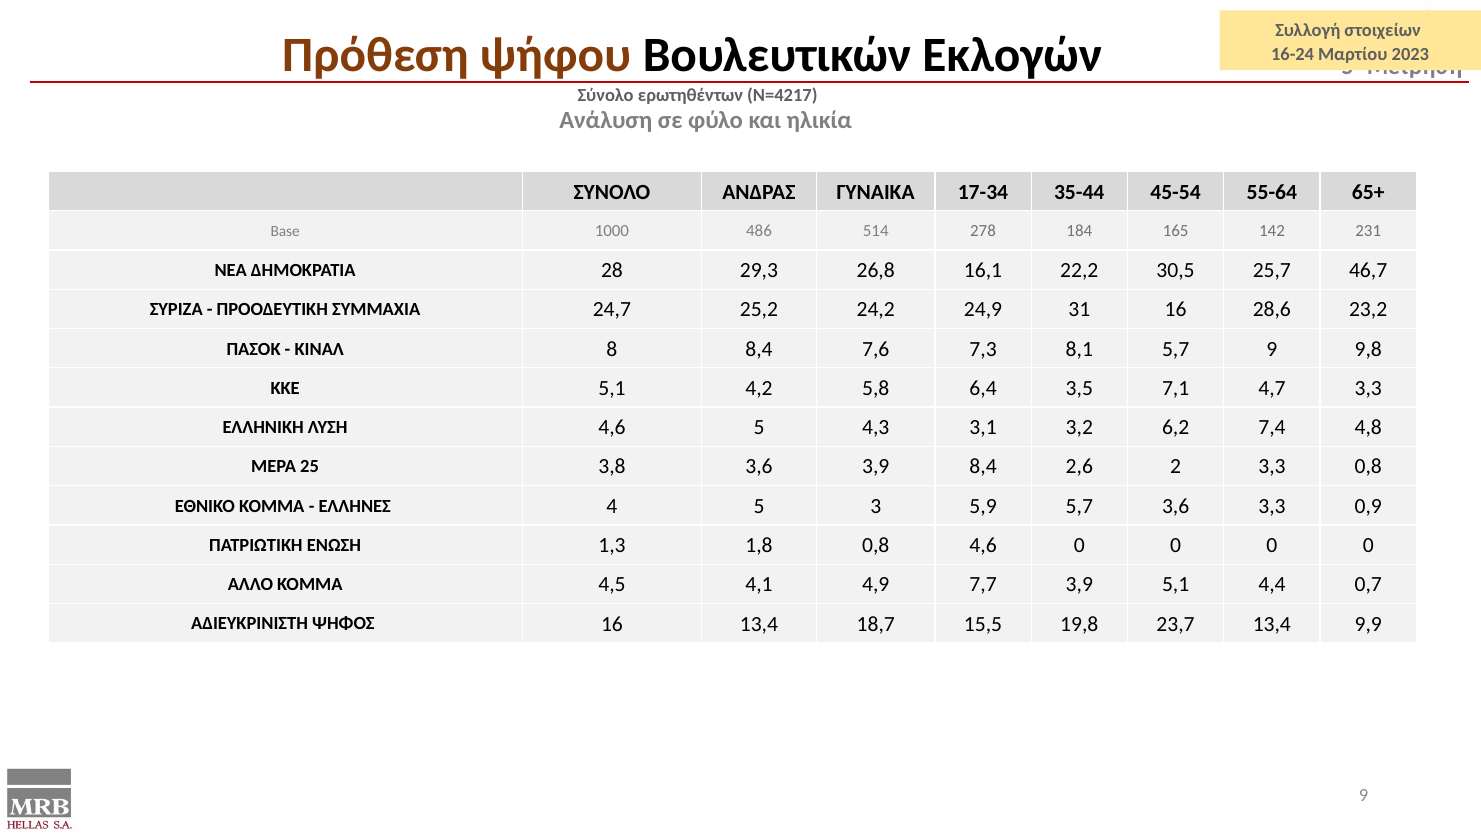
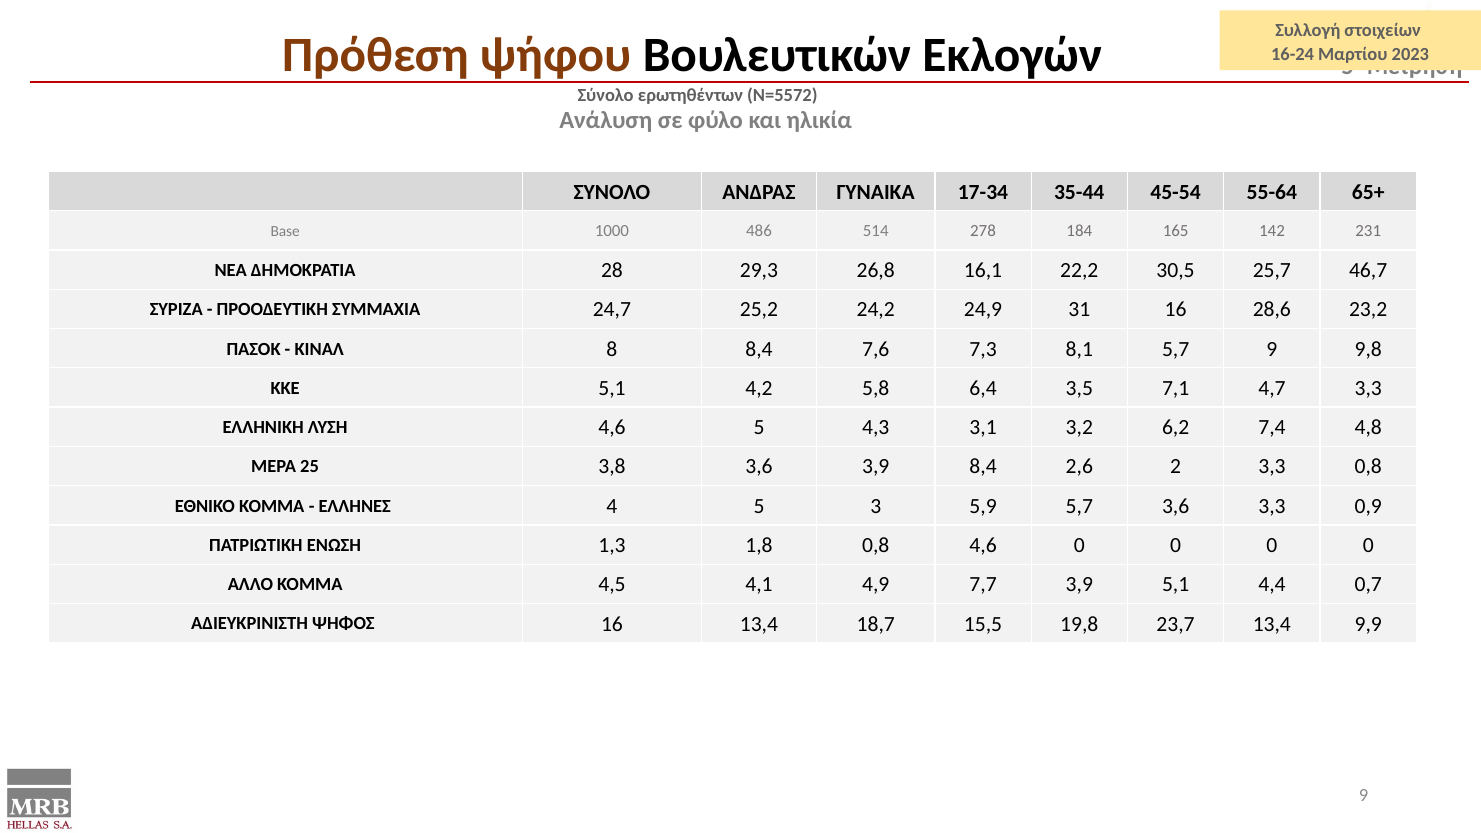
Ν=4217: Ν=4217 -> Ν=5572
